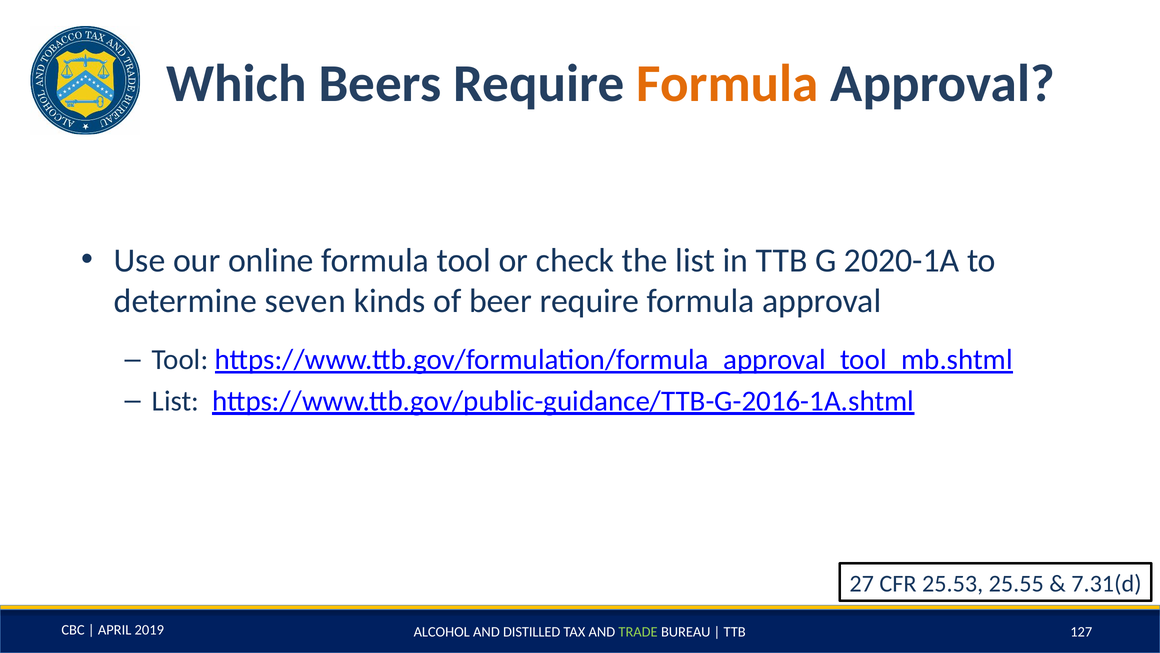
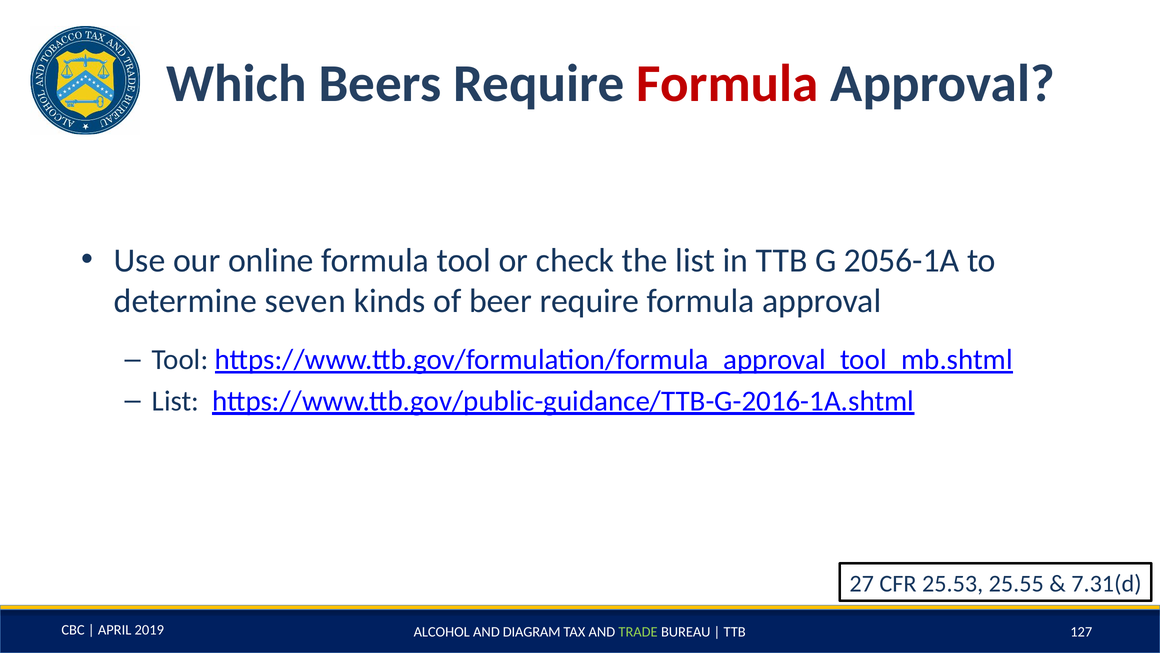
Formula at (727, 83) colour: orange -> red
2020-1A: 2020-1A -> 2056-1A
DISTILLED: DISTILLED -> DIAGRAM
